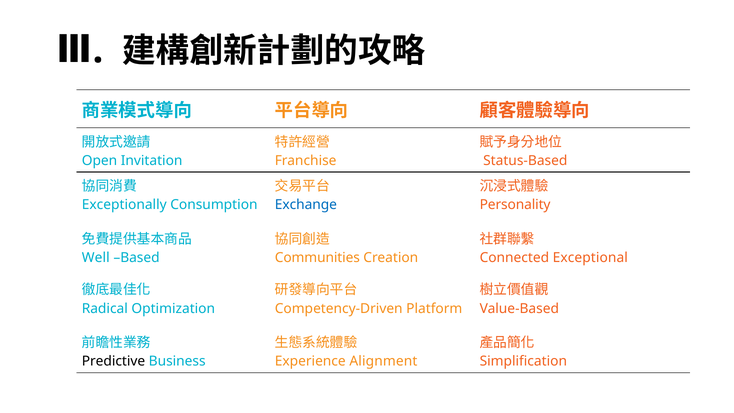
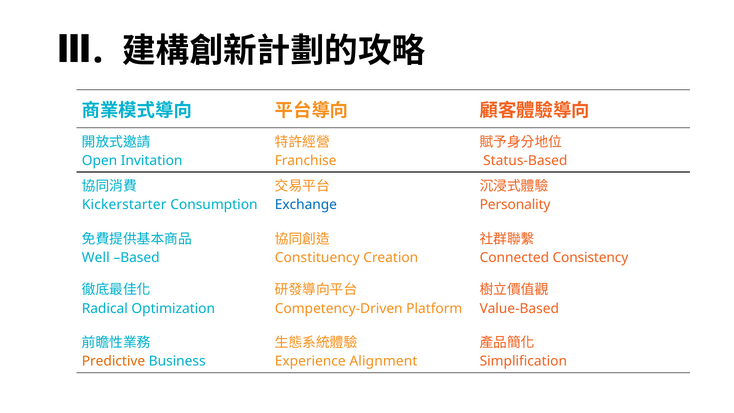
Exceptionally: Exceptionally -> Kickerstarter
Communities: Communities -> Constituency
Exceptional: Exceptional -> Consistency
Predictive colour: black -> orange
